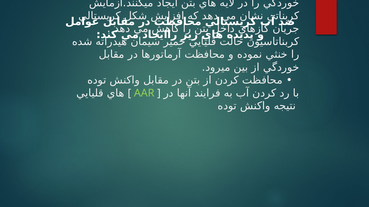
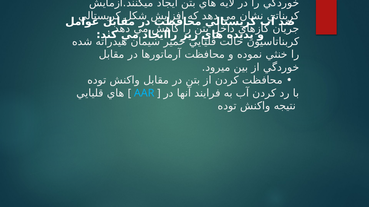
AAR colour: light green -> light blue
